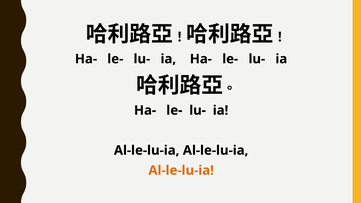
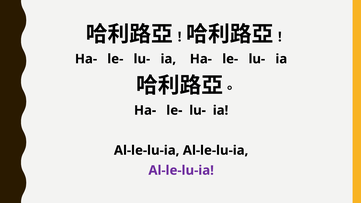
Al-le-lu-ia at (181, 170) colour: orange -> purple
